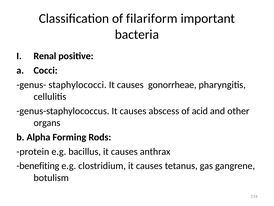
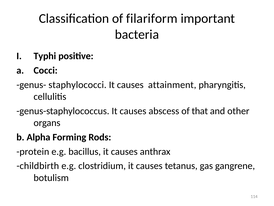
Renal: Renal -> Typhi
gonorrheae: gonorrheae -> attainment
acid: acid -> that
benefiting: benefiting -> childbirth
